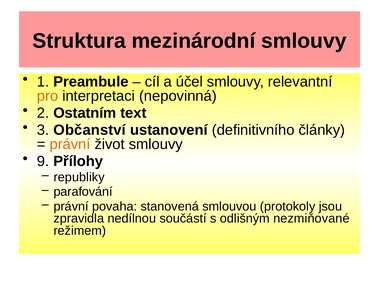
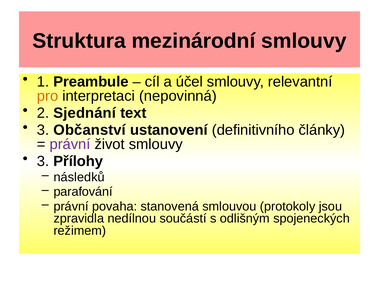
Ostatním: Ostatním -> Sjednání
právní at (70, 144) colour: orange -> purple
9 at (43, 162): 9 -> 3
republiky: republiky -> následků
nezmiňované: nezmiňované -> spojeneckých
